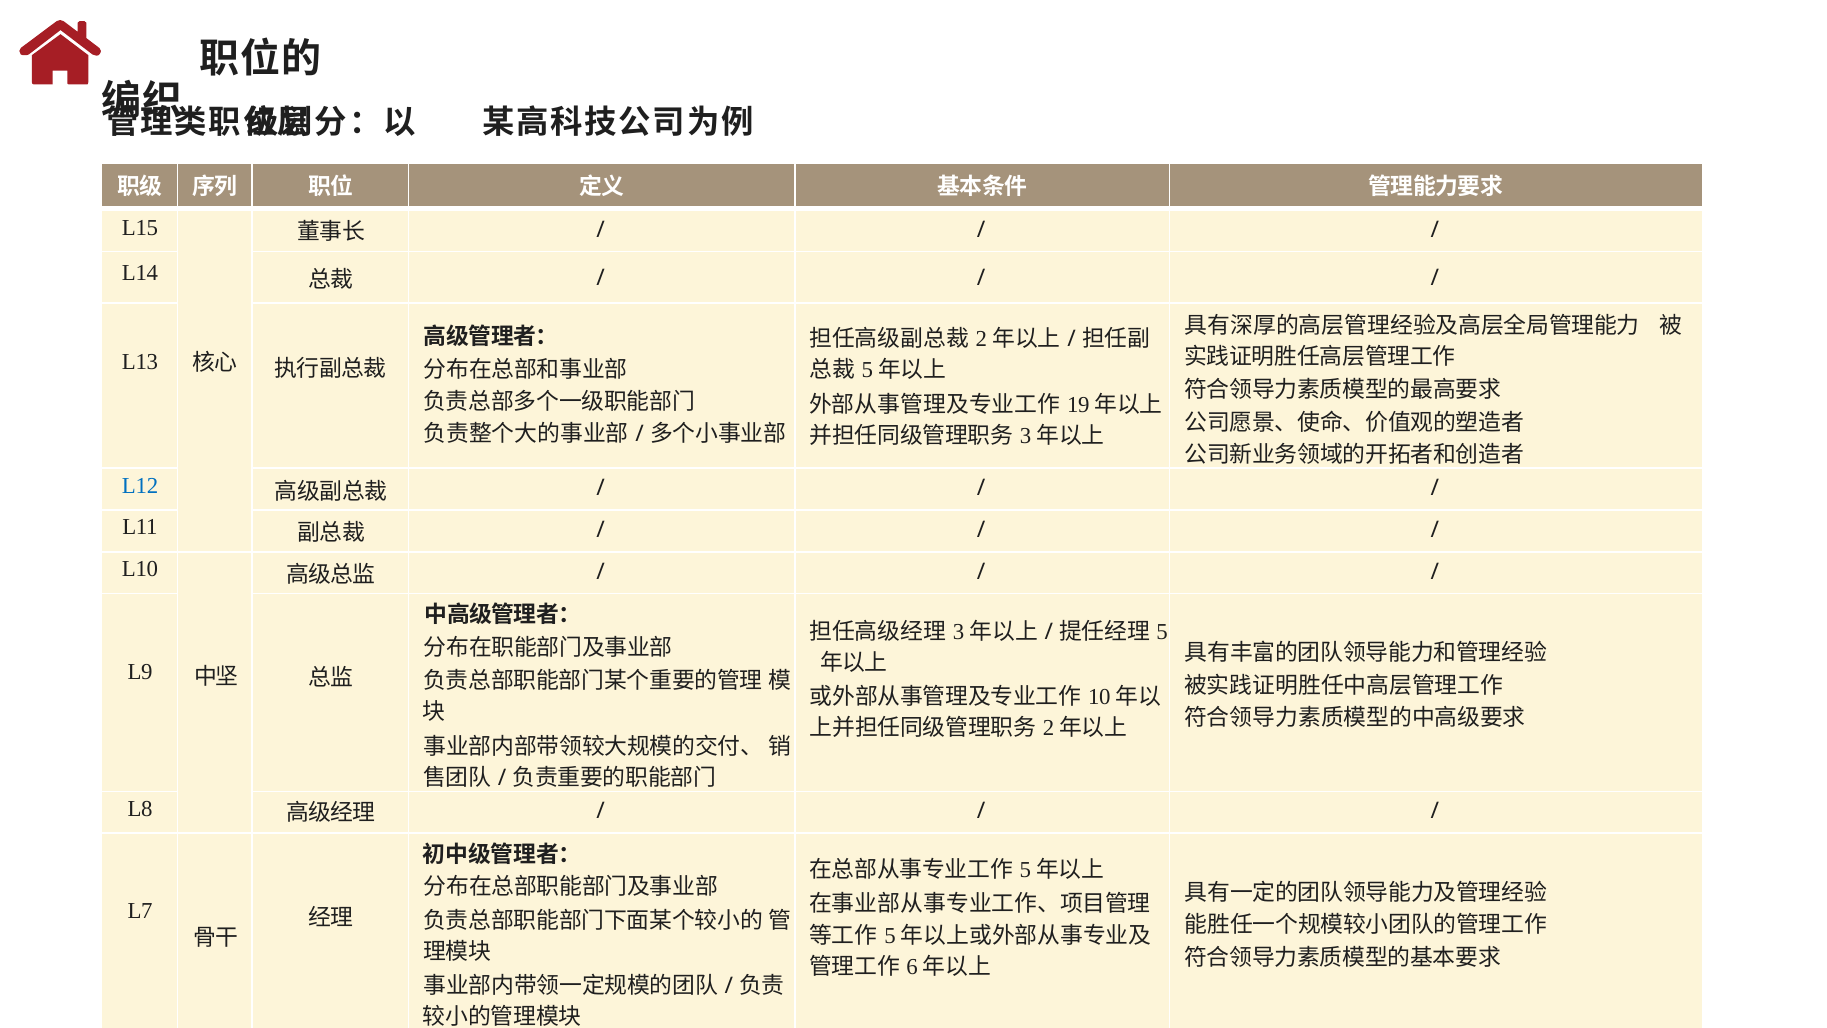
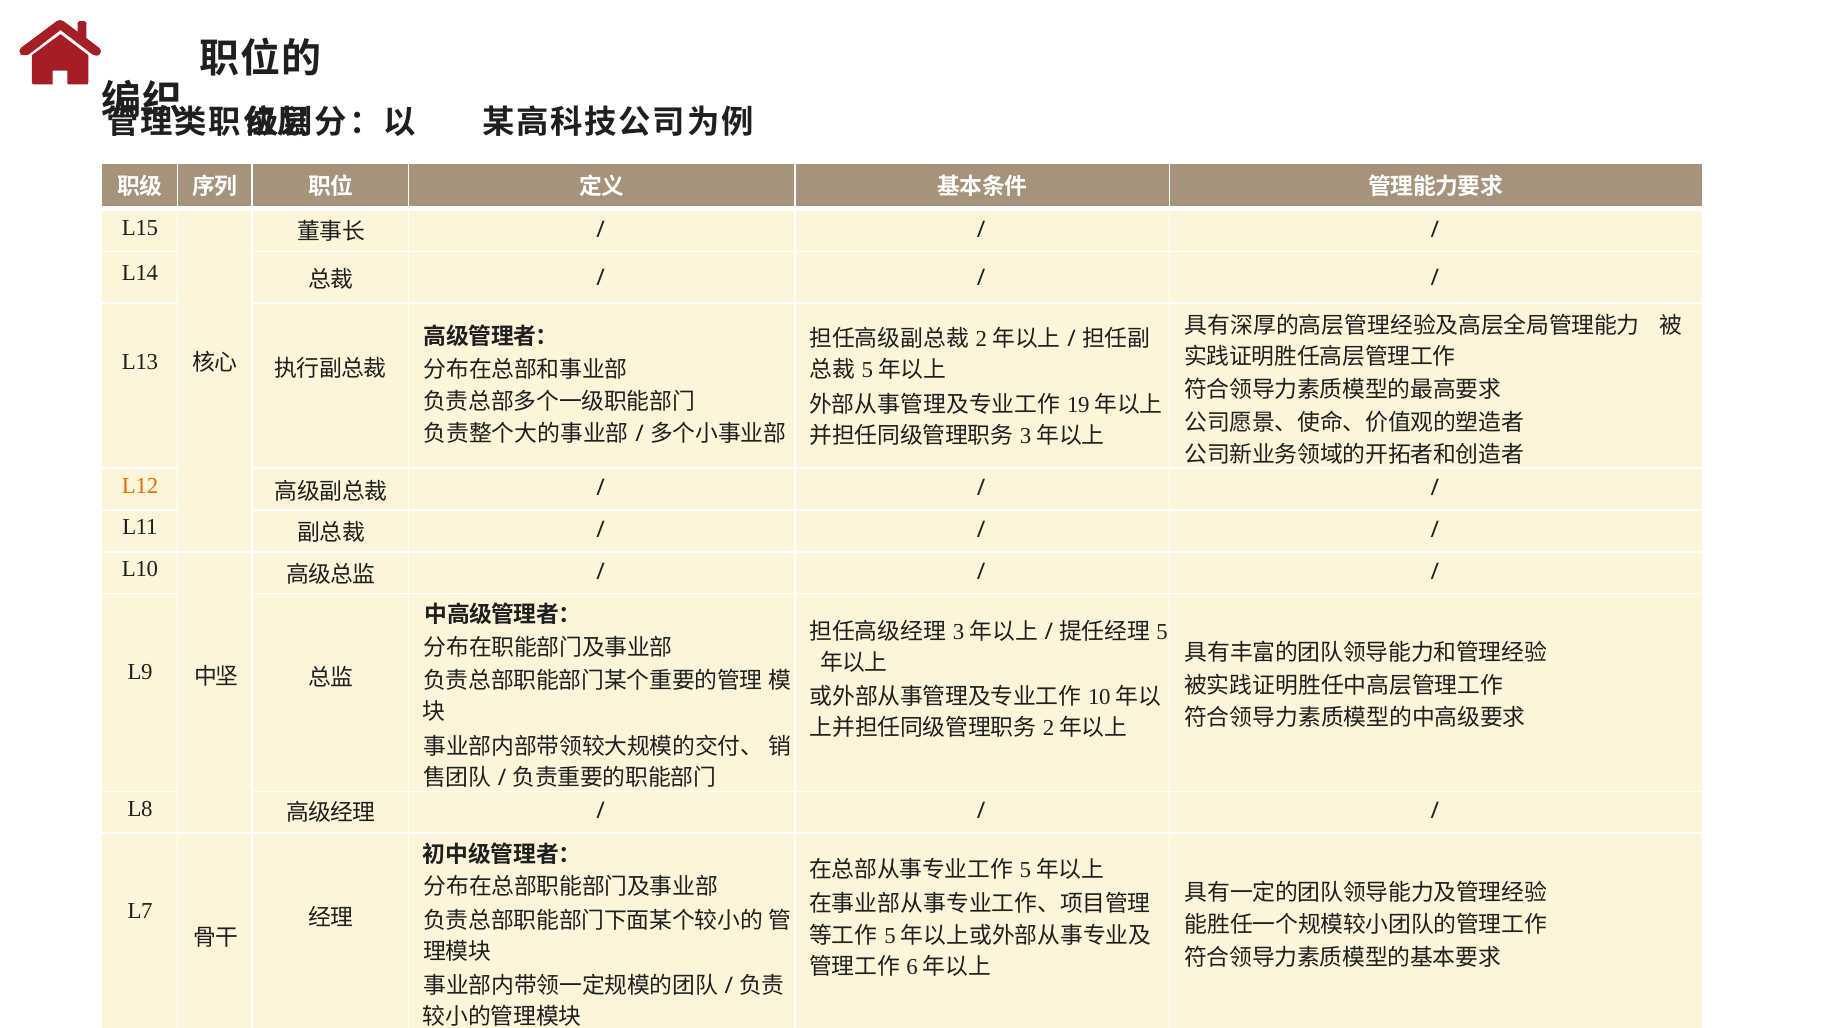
L12 colour: blue -> orange
